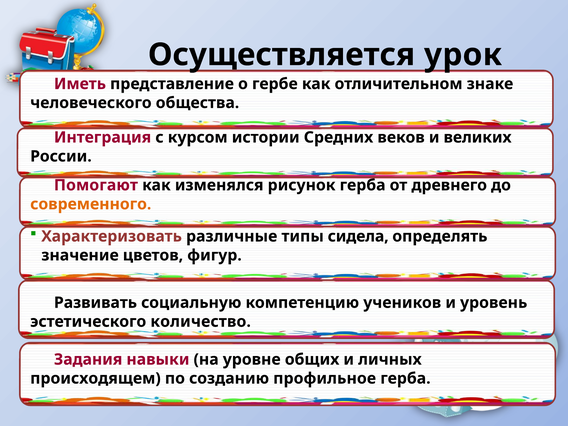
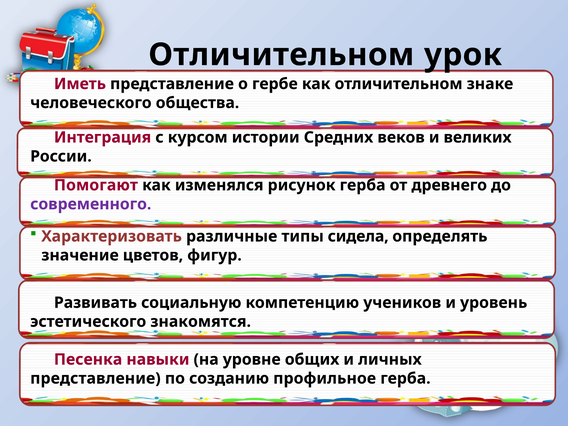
Осуществляется at (282, 55): Осуществляется -> Отличительном
современного colour: orange -> purple
количество: количество -> знакомятся
Задания: Задания -> Песенка
происходящем at (95, 378): происходящем -> представление
